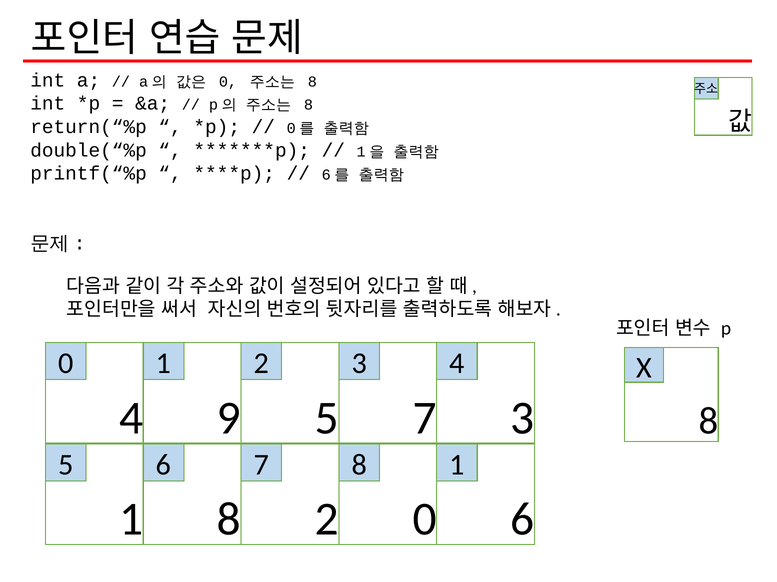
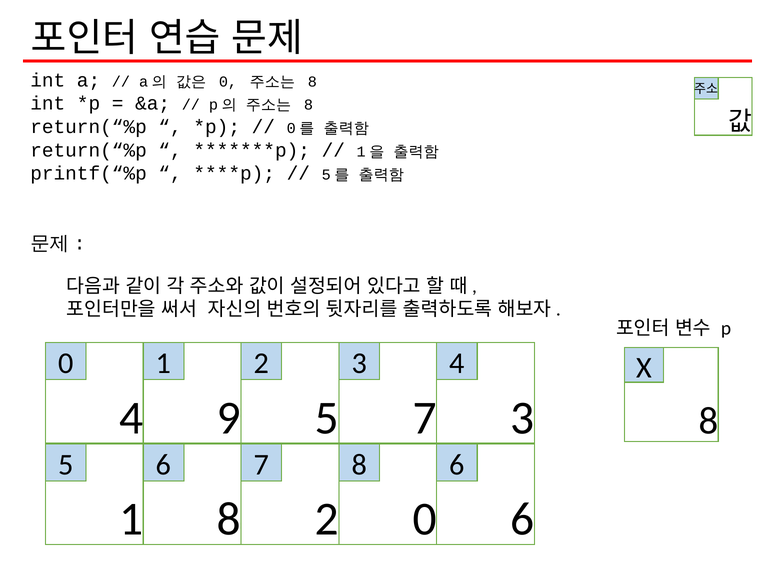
double(“%p at (89, 150): double(“%p -> return(“%p
6 at (326, 175): 6 -> 5
8 1: 1 -> 6
